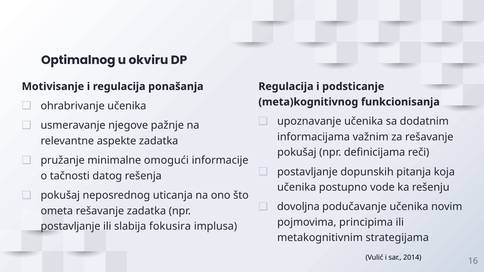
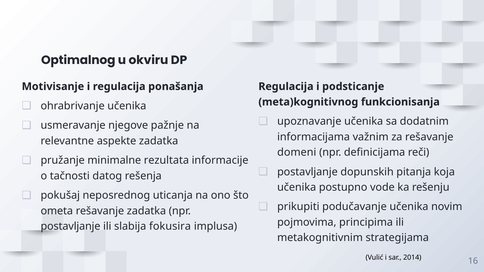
pokušaj at (297, 152): pokušaj -> domeni
omogući: omogući -> rezultata
dovoljna: dovoljna -> prikupiti
